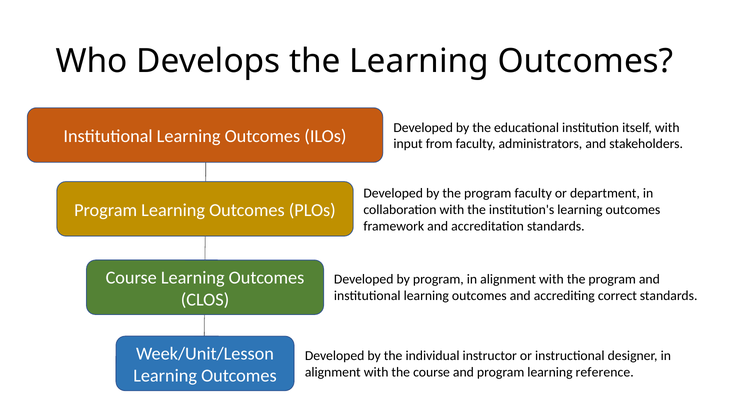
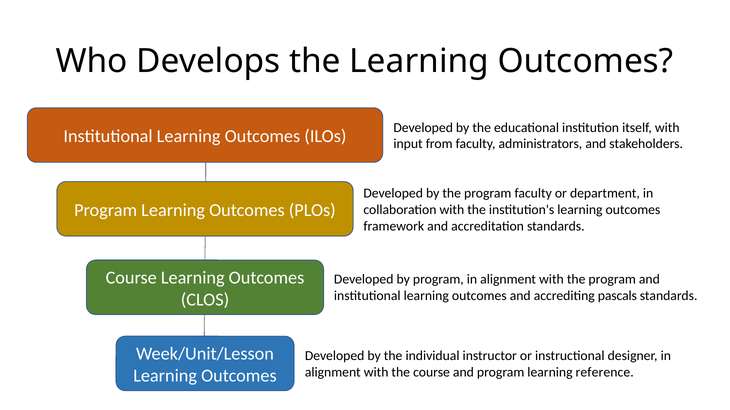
correct: correct -> pascals
